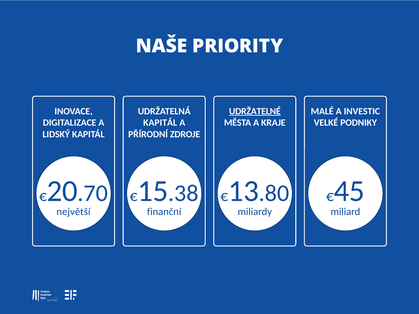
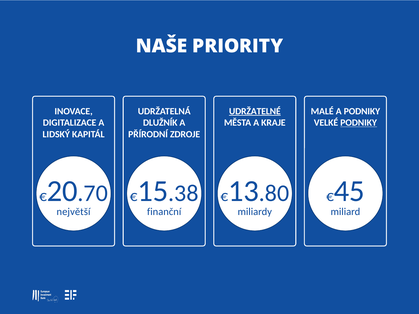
A INVESTIC: INVESTIC -> PODNIKY
KAPITÁL at (160, 123): KAPITÁL -> DLUŽNÍK
PODNIKY at (359, 123) underline: none -> present
